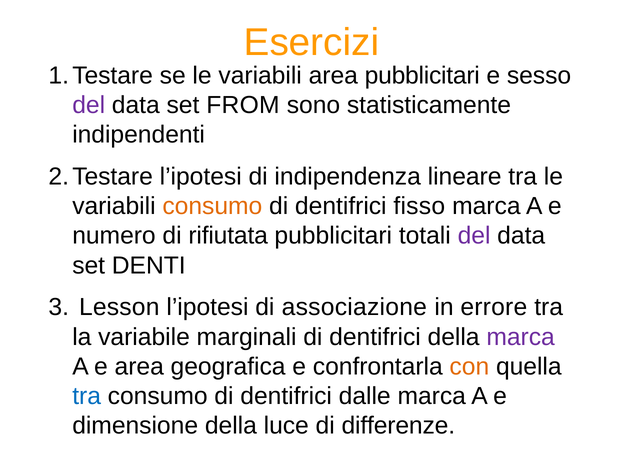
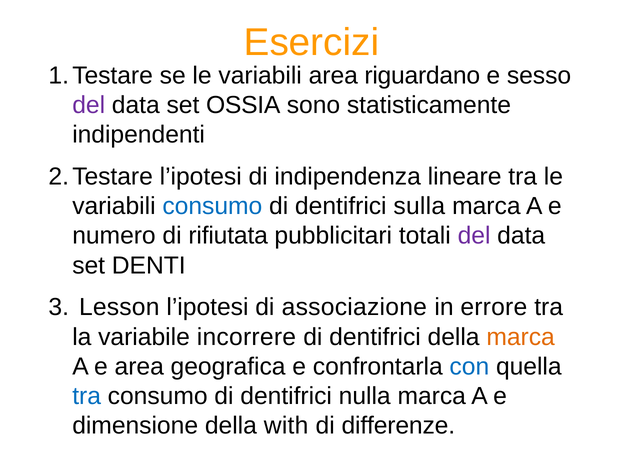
area pubblicitari: pubblicitari -> riguardano
FROM: FROM -> OSSIA
consumo at (212, 206) colour: orange -> blue
fisso: fisso -> sulla
marginali: marginali -> incorrere
marca at (521, 337) colour: purple -> orange
con colour: orange -> blue
dalle: dalle -> nulla
luce: luce -> with
